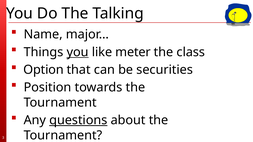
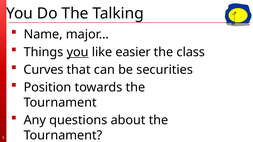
meter: meter -> easier
Option: Option -> Curves
questions underline: present -> none
